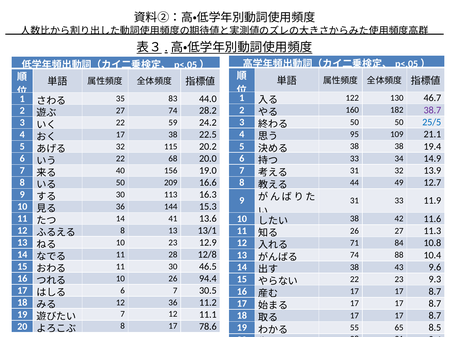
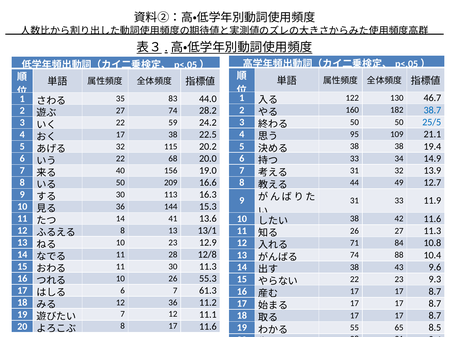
38.7 colour: purple -> blue
30 46.5: 46.5 -> 11.3
94.4: 94.4 -> 55.3
30.5: 30.5 -> 61.3
17 78.6: 78.6 -> 11.6
